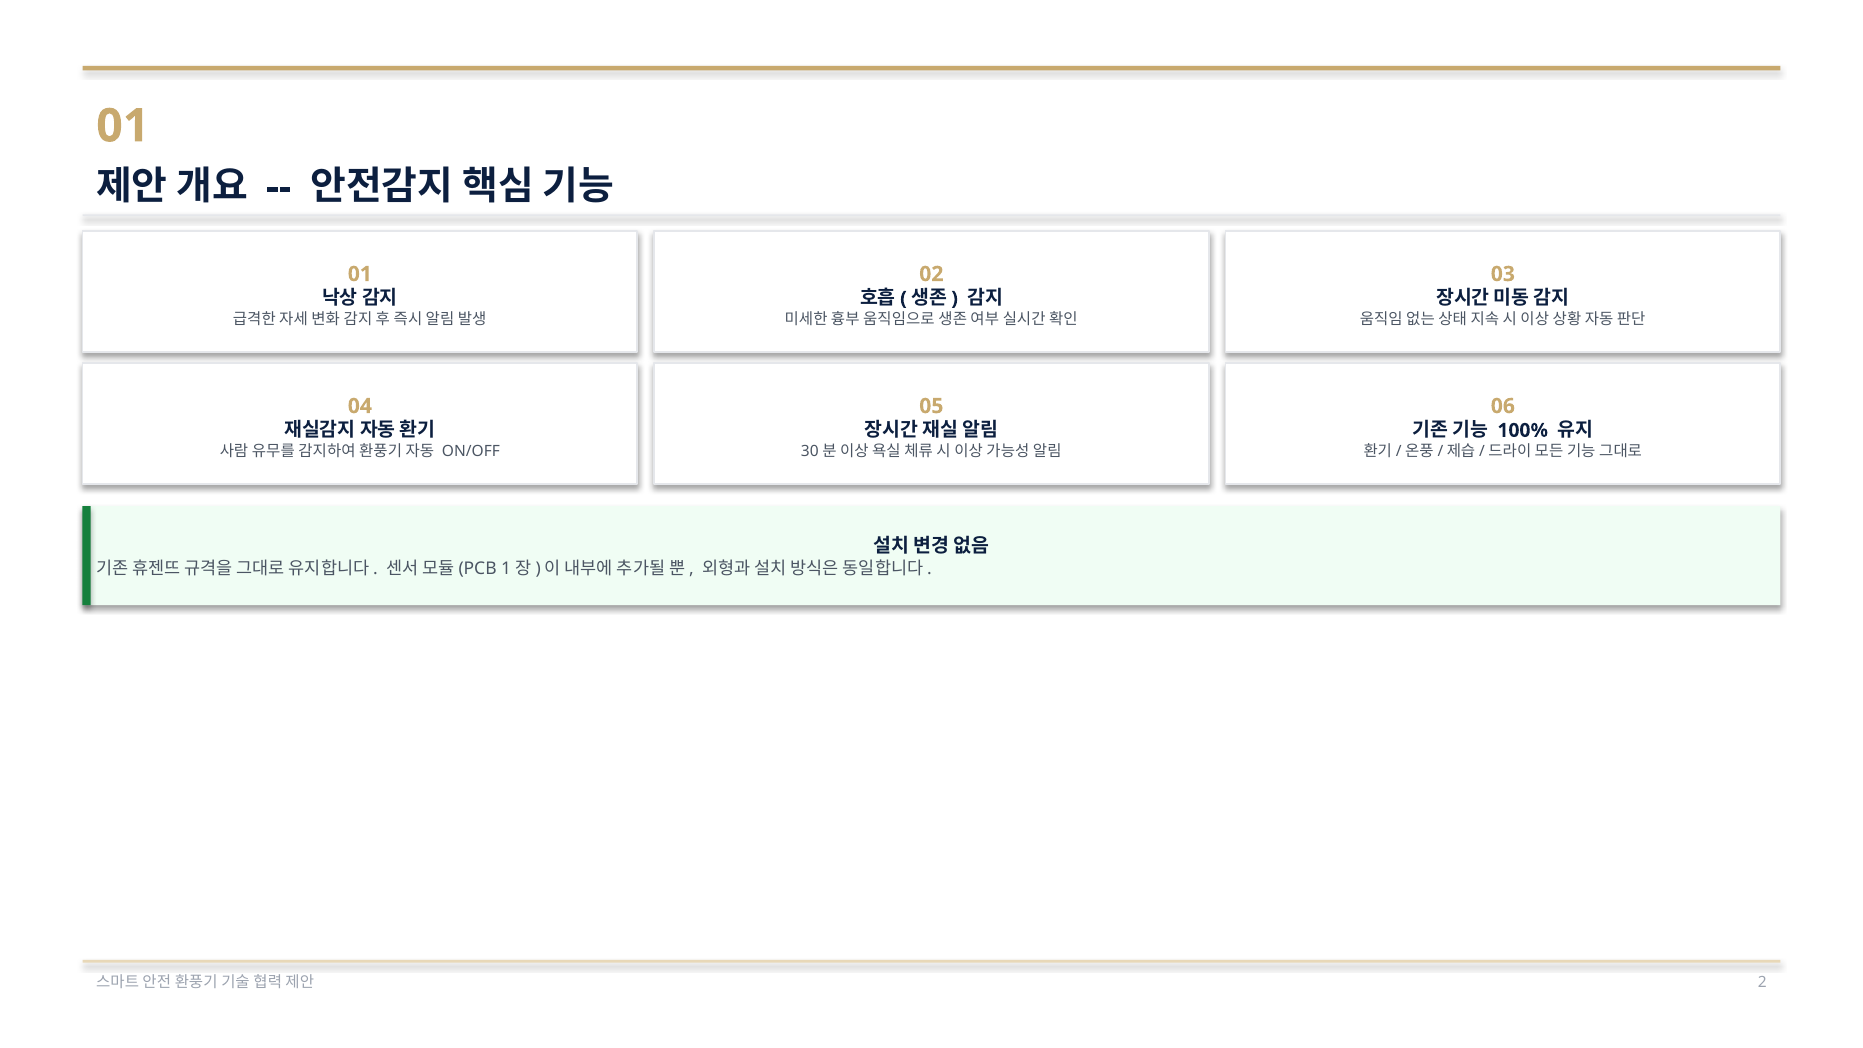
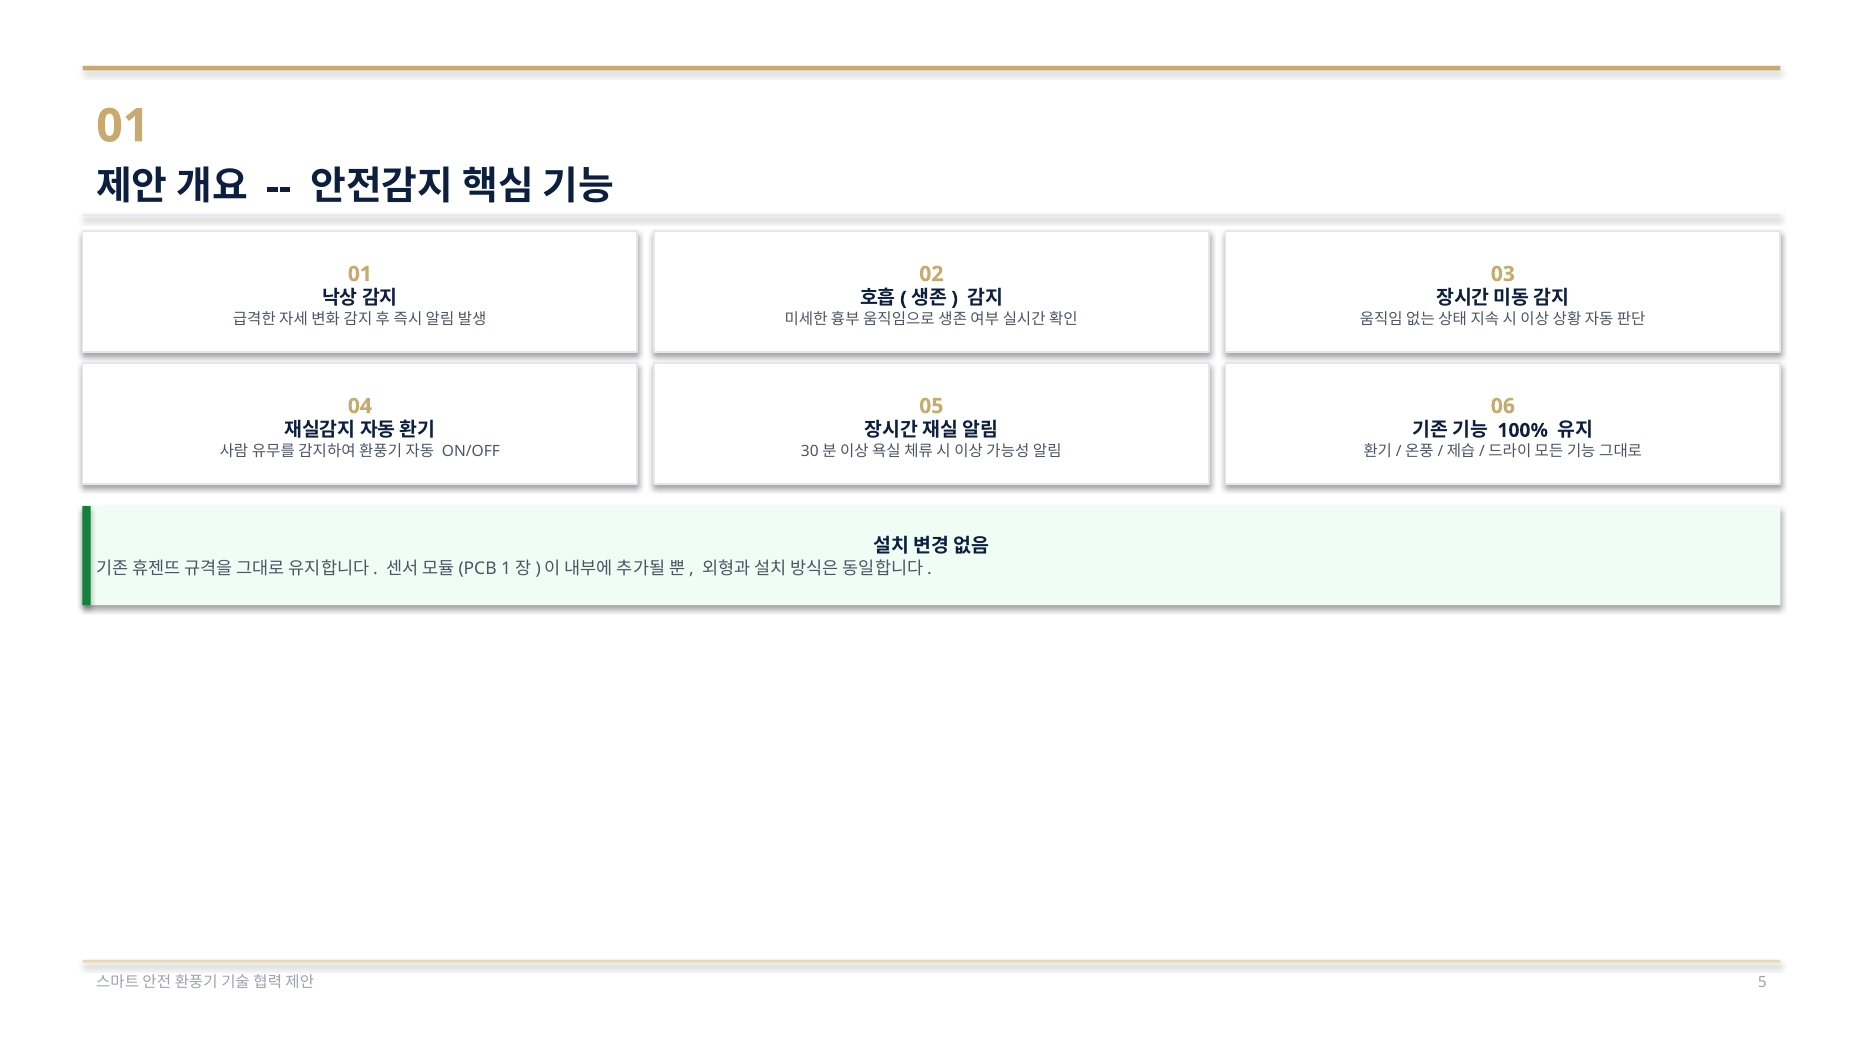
2: 2 -> 5
